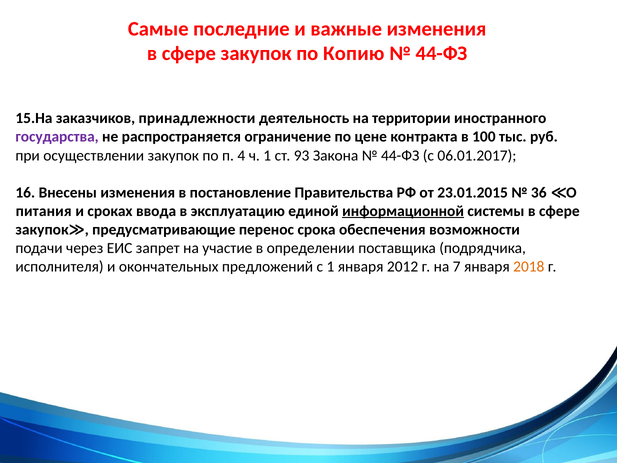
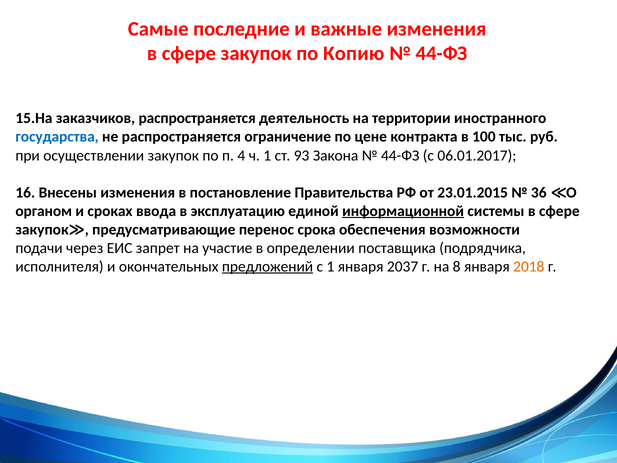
заказчиков принадлежности: принадлежности -> распространяется
государства colour: purple -> blue
питания: питания -> органом
предложений underline: none -> present
2012: 2012 -> 2037
7: 7 -> 8
